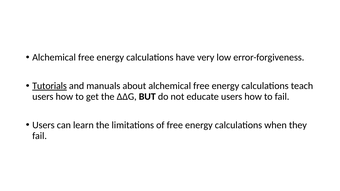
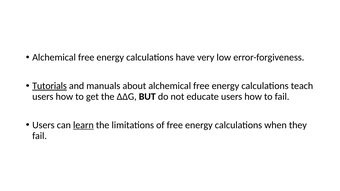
learn underline: none -> present
